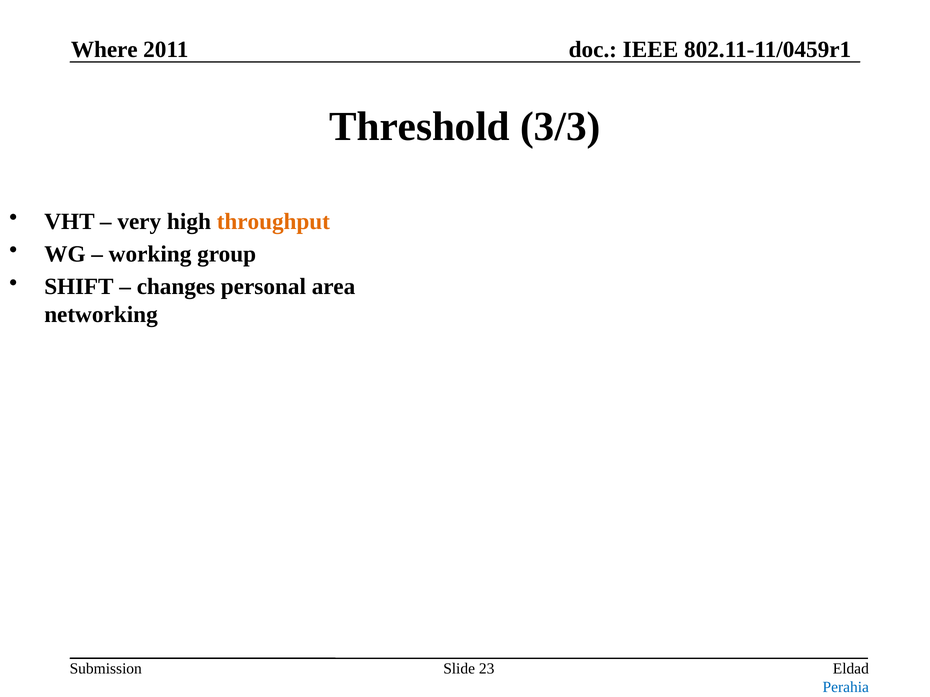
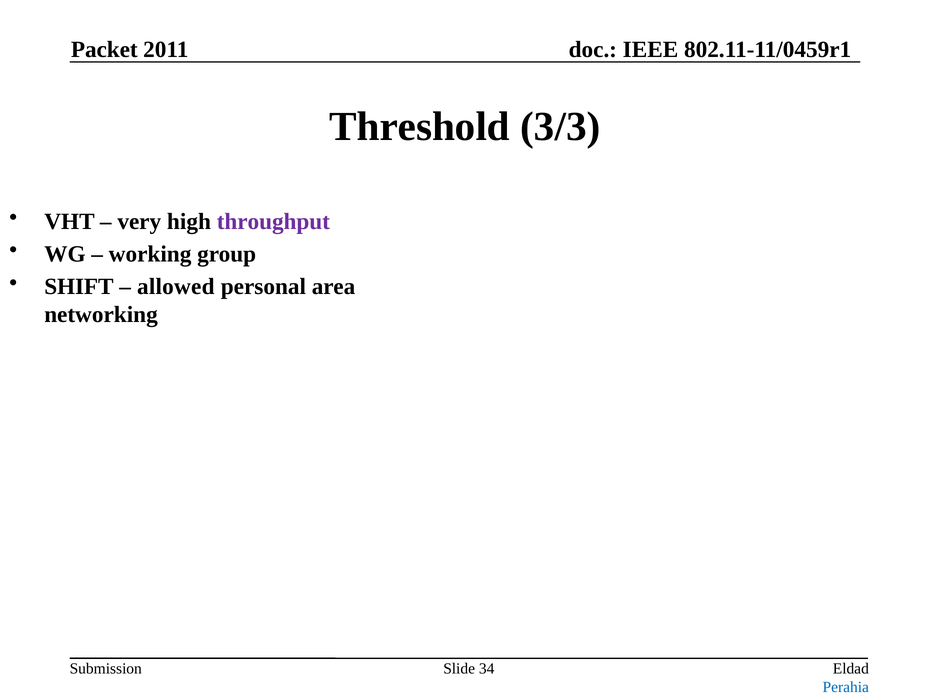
Where: Where -> Packet
throughput colour: orange -> purple
changes: changes -> allowed
23: 23 -> 34
